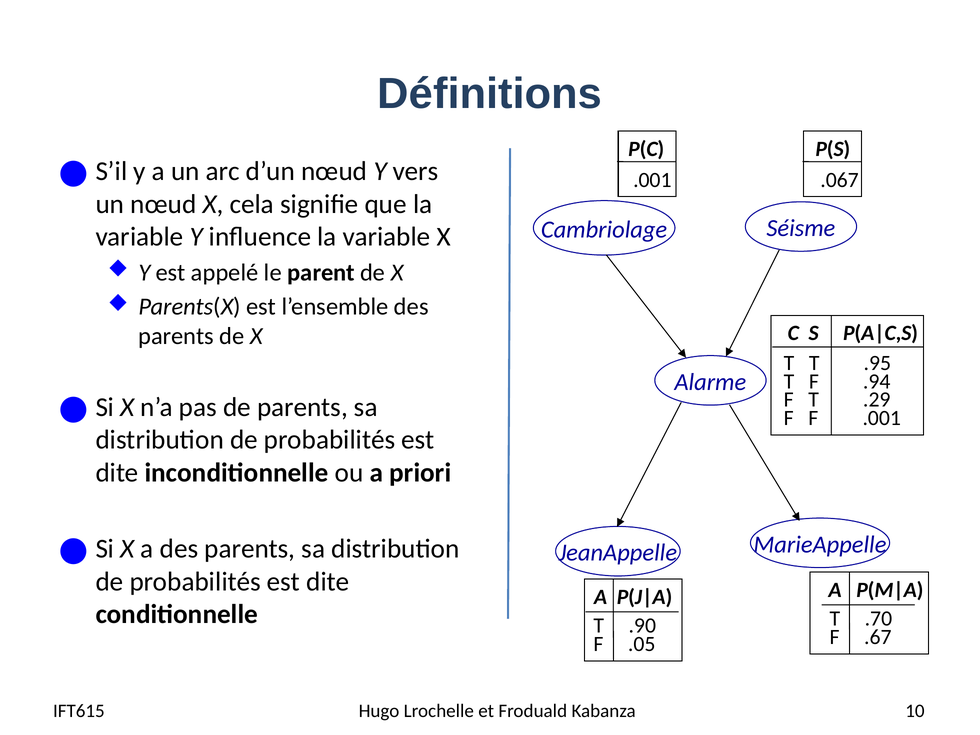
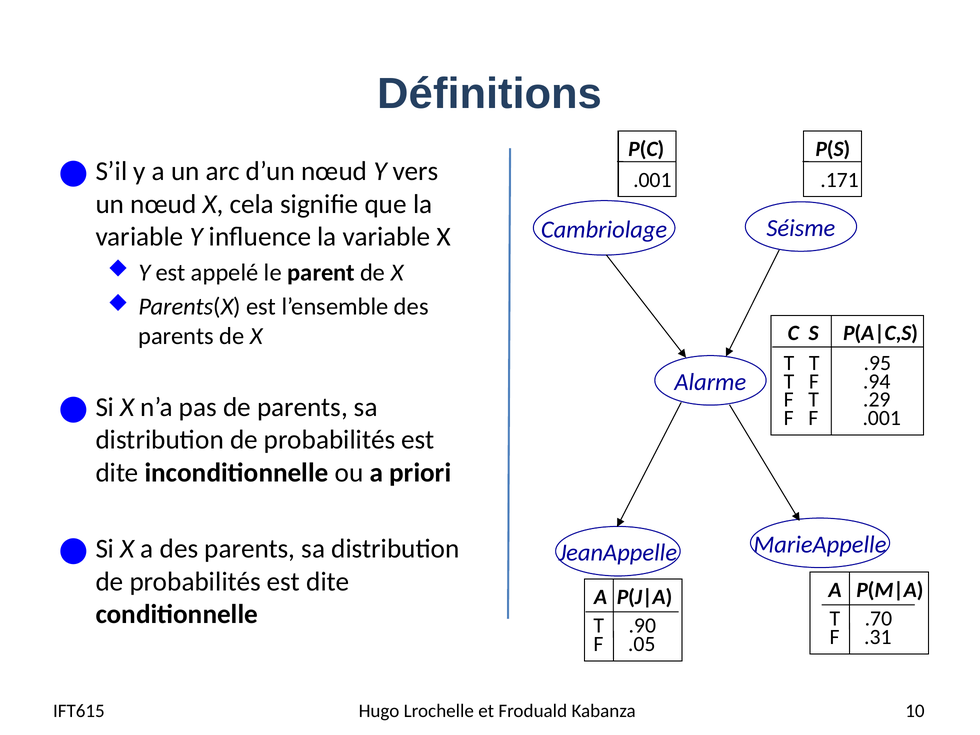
.067: .067 -> .171
.67: .67 -> .31
